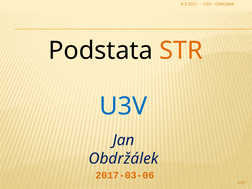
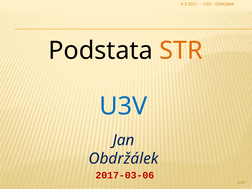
2017-03-06 colour: orange -> red
